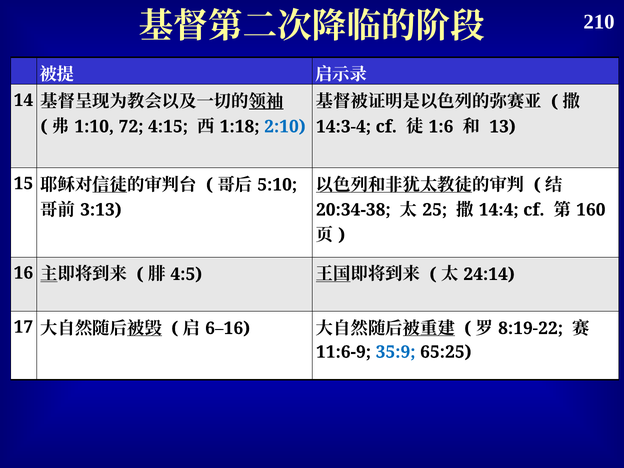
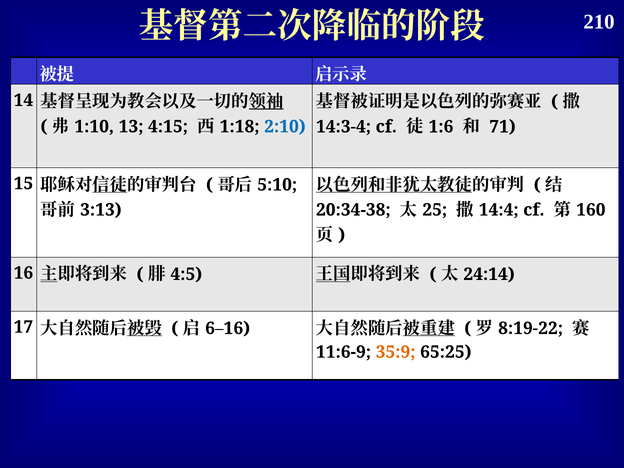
72: 72 -> 13
13: 13 -> 71
35:9 colour: blue -> orange
